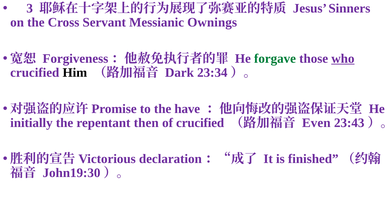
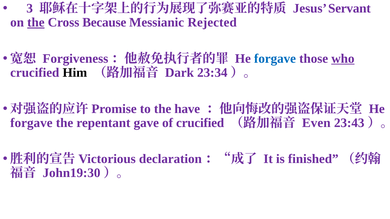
Sinners: Sinners -> Servant
the at (36, 22) underline: none -> present
Servant: Servant -> Because
Ownings: Ownings -> Rejected
forgave at (275, 59) colour: green -> blue
initially at (31, 123): initially -> forgave
then: then -> gave
